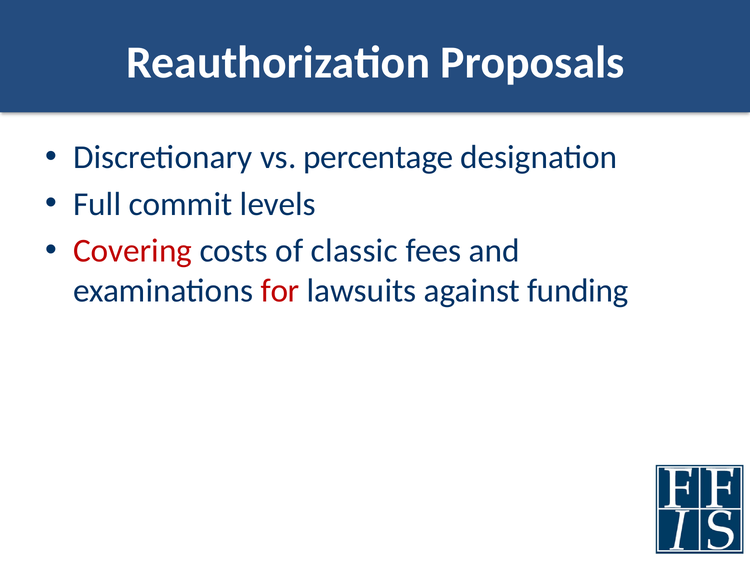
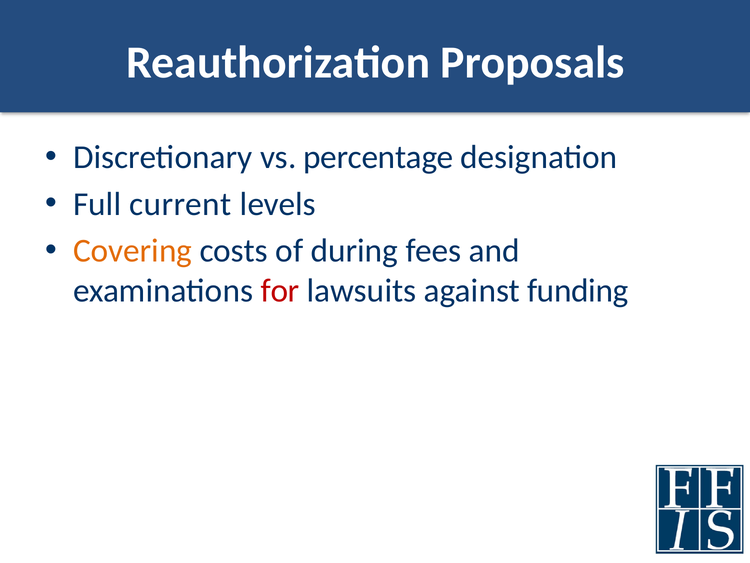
commit: commit -> current
Covering colour: red -> orange
classic: classic -> during
